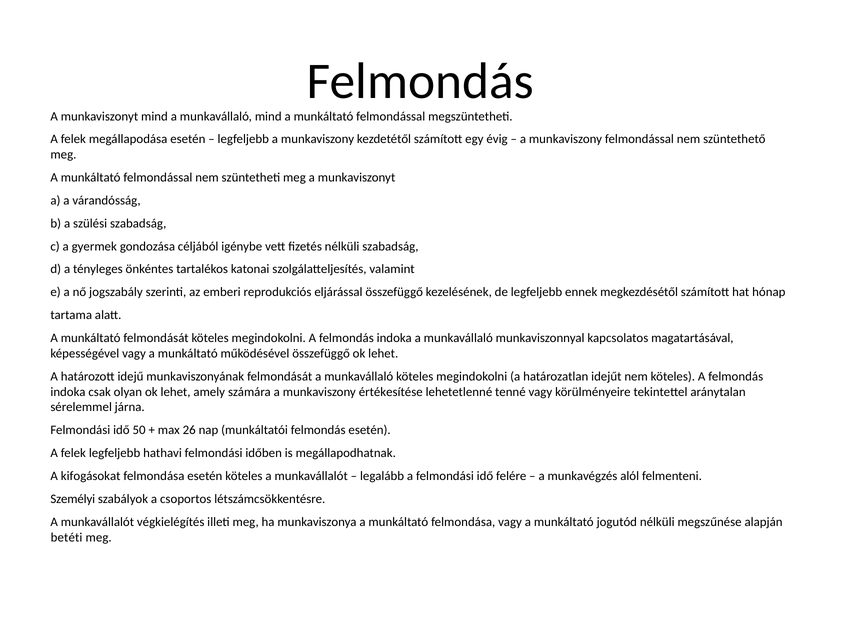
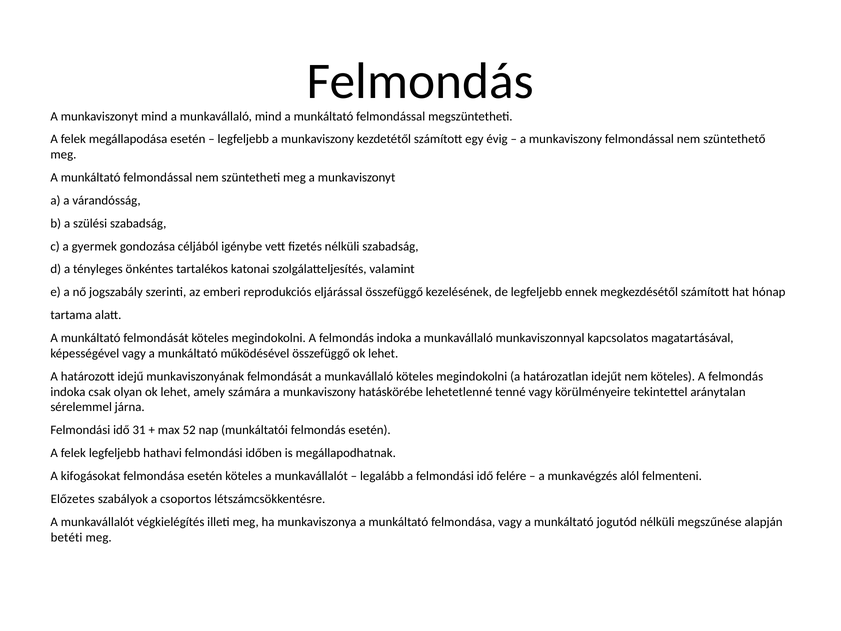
értékesítése: értékesítése -> hatáskörébe
50: 50 -> 31
26: 26 -> 52
Személyi: Személyi -> Előzetes
